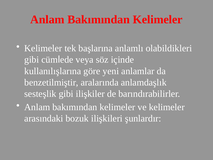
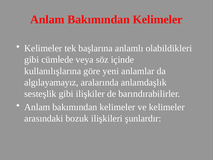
benzetilmiştir: benzetilmiştir -> algılayamayız
